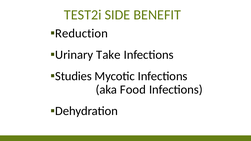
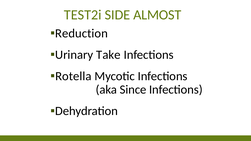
BENEFIT: BENEFIT -> ALMOST
Studies: Studies -> Rotella
Food: Food -> Since
